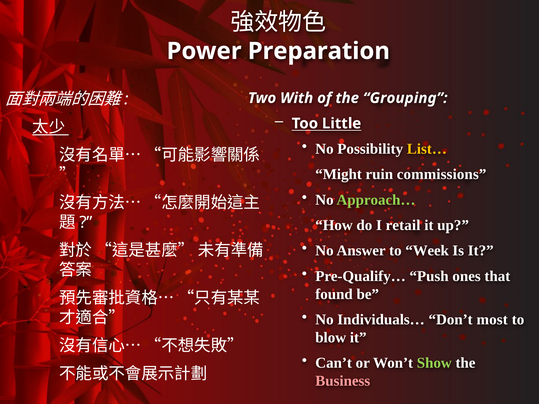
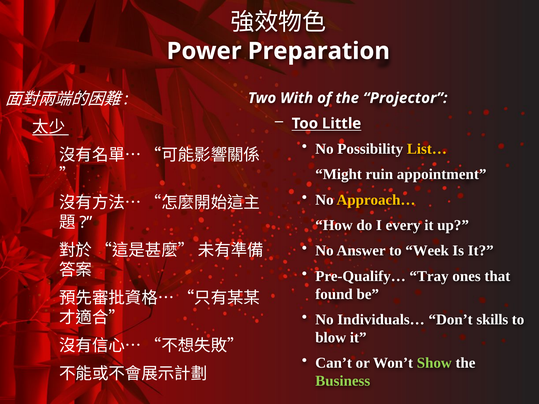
Grouping: Grouping -> Projector
commissions: commissions -> appointment
Approach… colour: light green -> yellow
retail: retail -> every
Push: Push -> Tray
most: most -> skills
Business colour: pink -> light green
